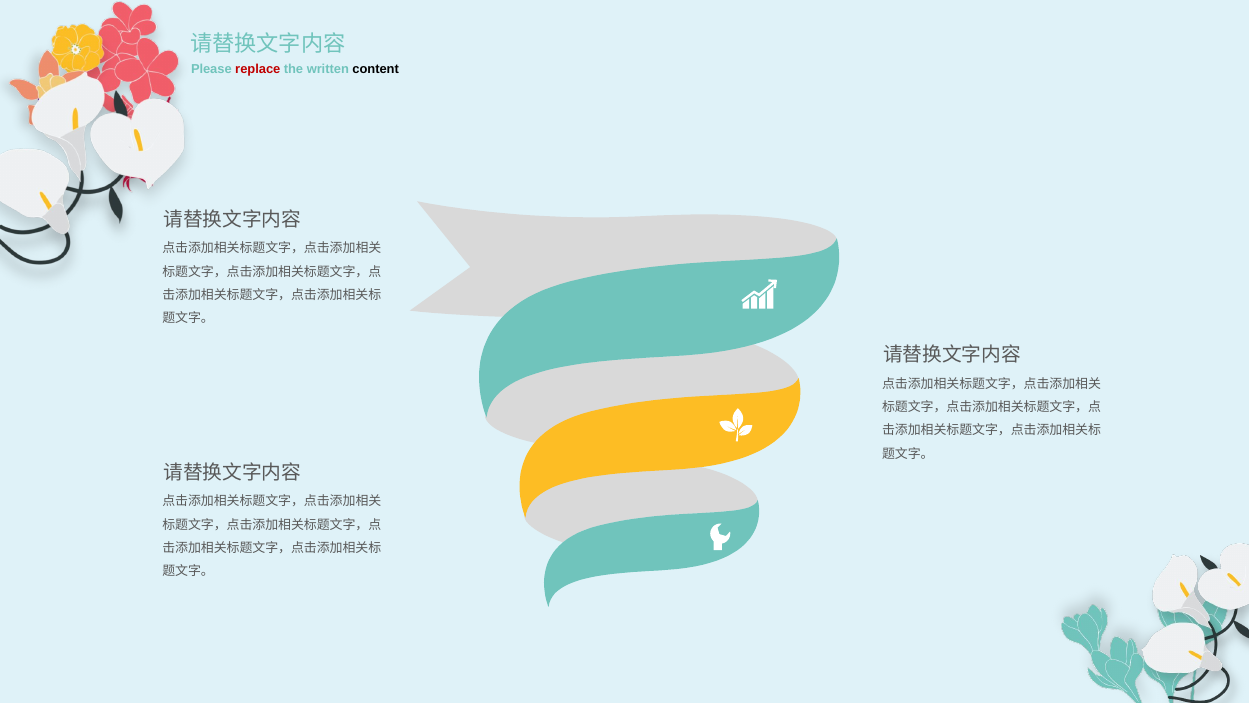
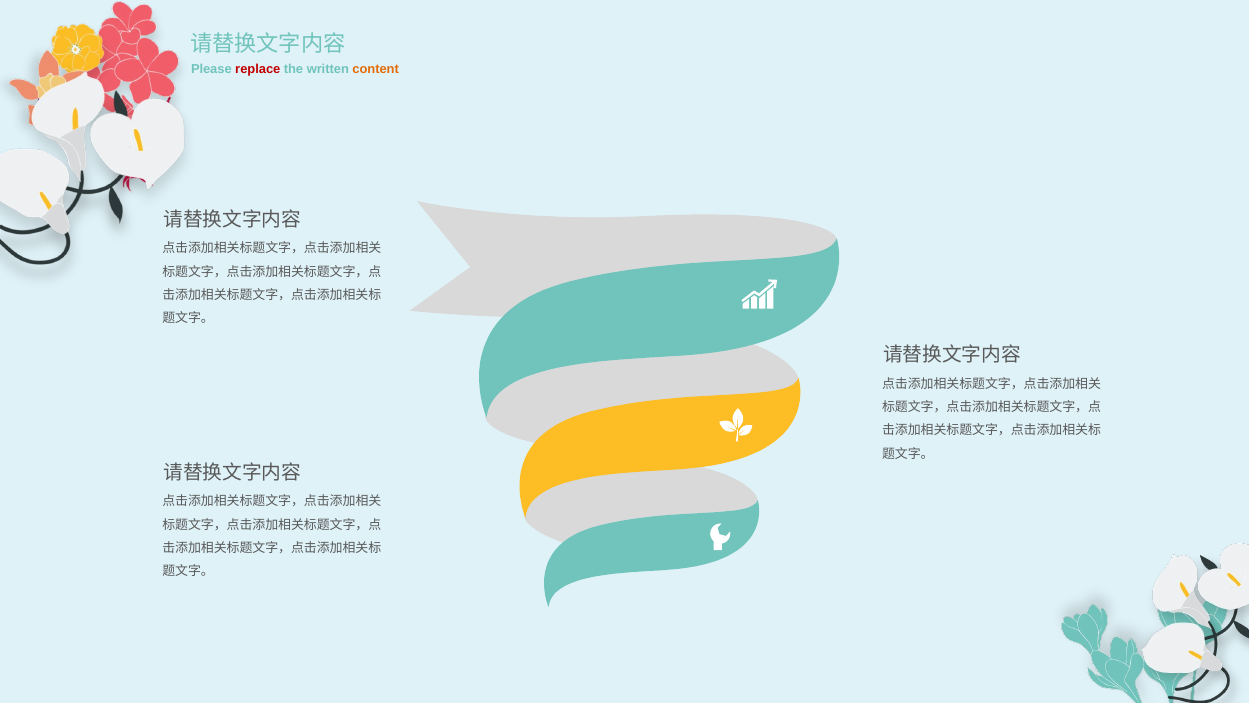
content colour: black -> orange
